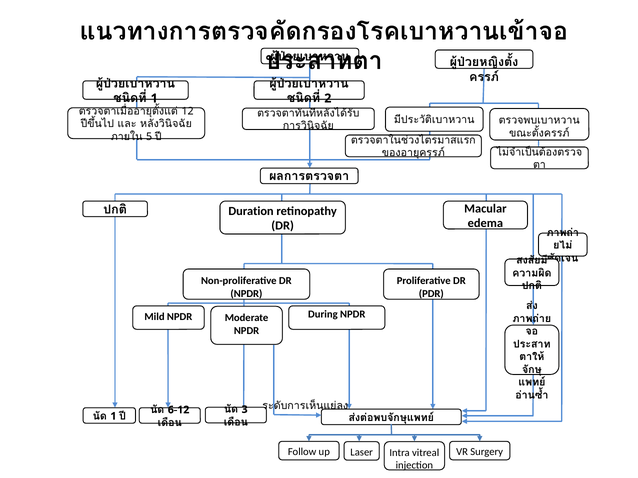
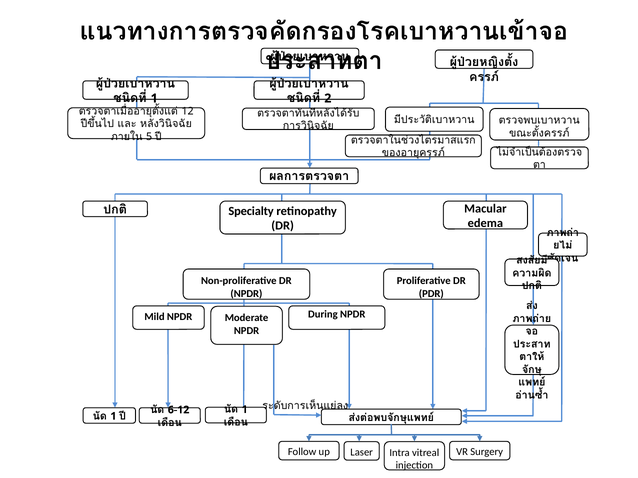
Duration: Duration -> Specialty
3 at (245, 410): 3 -> 1
